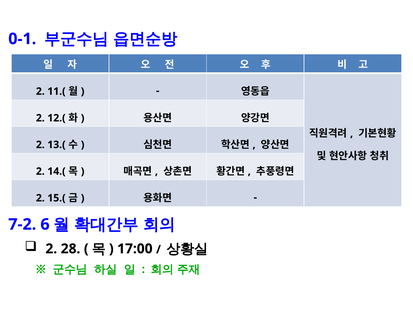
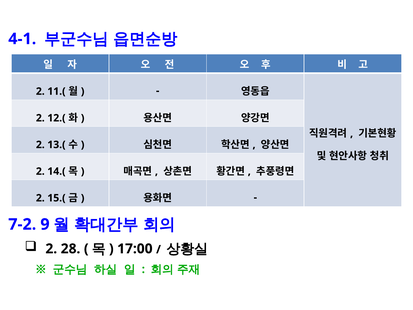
0-1: 0-1 -> 4-1
6: 6 -> 9
